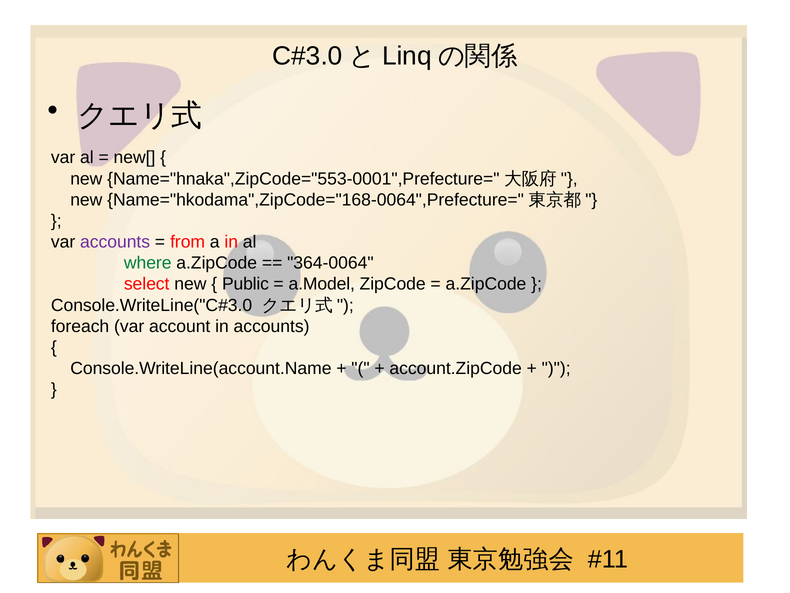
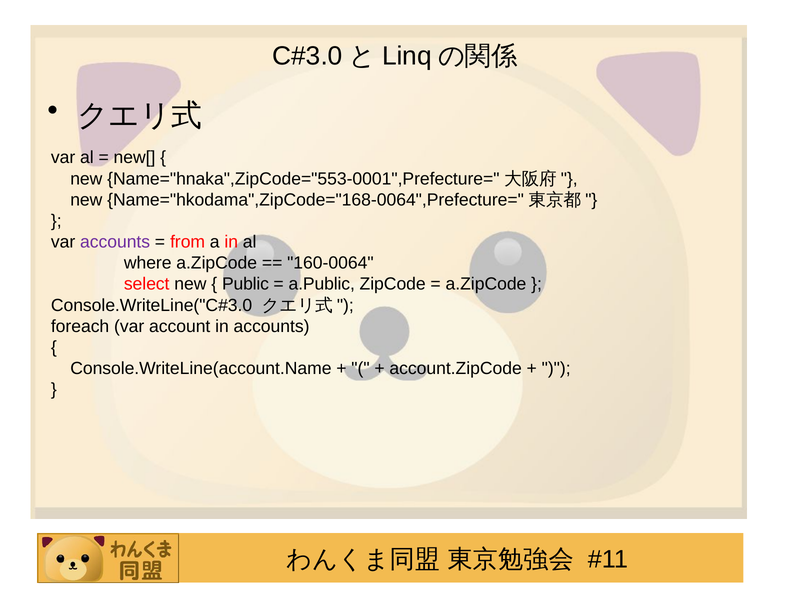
where colour: green -> black
364-0064: 364-0064 -> 160-0064
a.Model: a.Model -> a.Public
